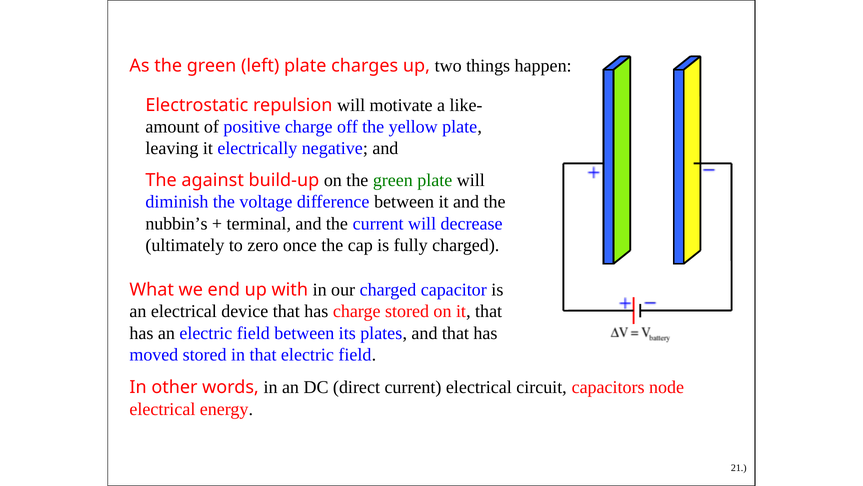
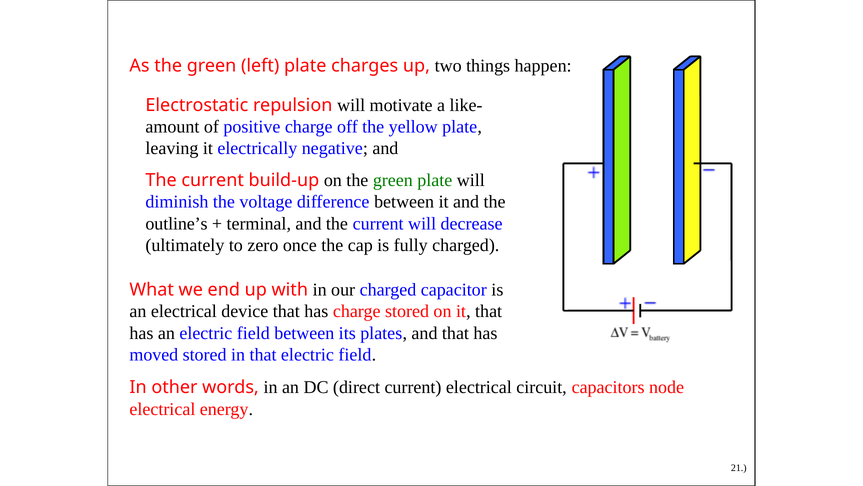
against at (213, 180): against -> current
nubbin’s: nubbin’s -> outline’s
